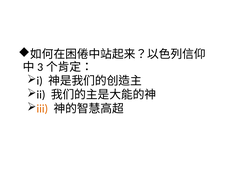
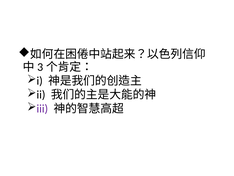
iii colour: orange -> purple
